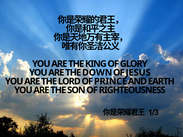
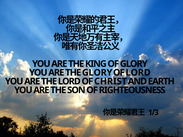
THE DOWN: DOWN -> GLORY
OF JESUS: JESUS -> LORD
PRINCE: PRINCE -> CHRIST
